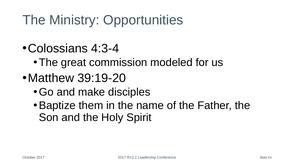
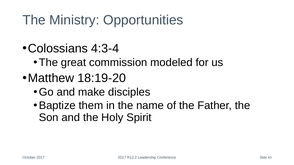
39:19-20: 39:19-20 -> 18:19-20
